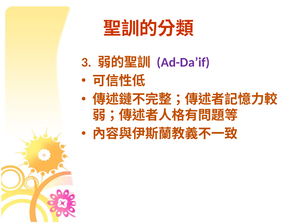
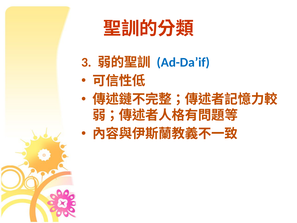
Ad-Da’if colour: purple -> blue
